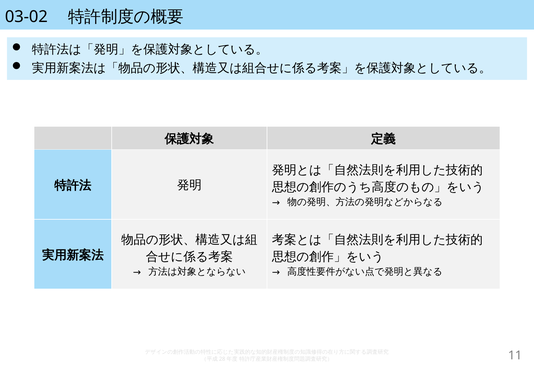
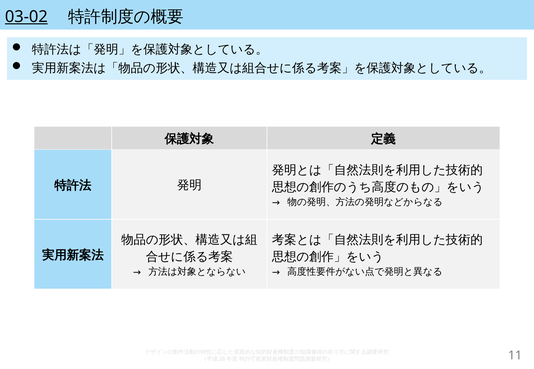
03-02 underline: none -> present
